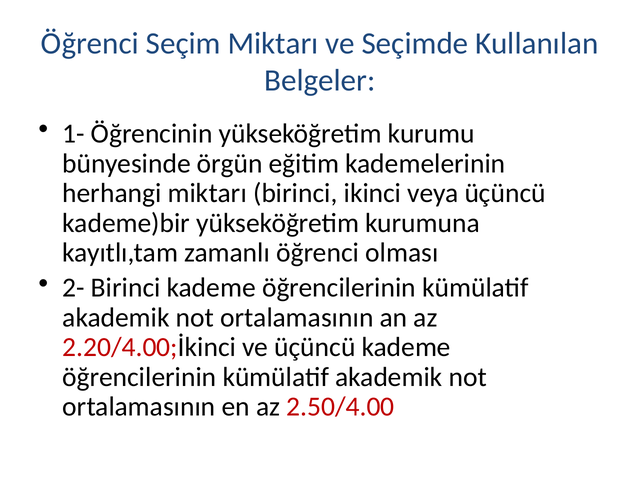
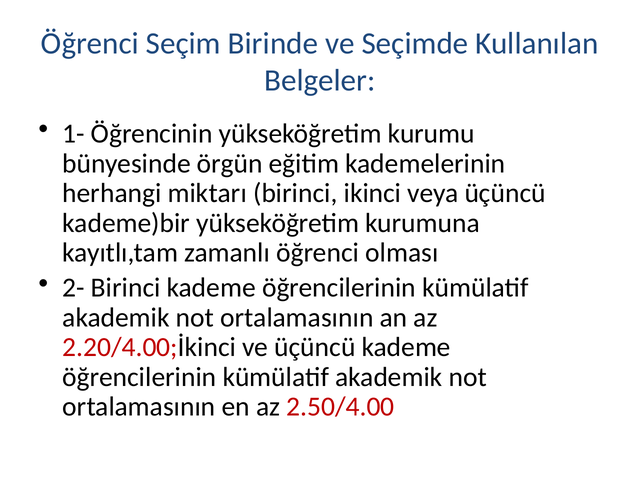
Seçim Miktarı: Miktarı -> Birinde
